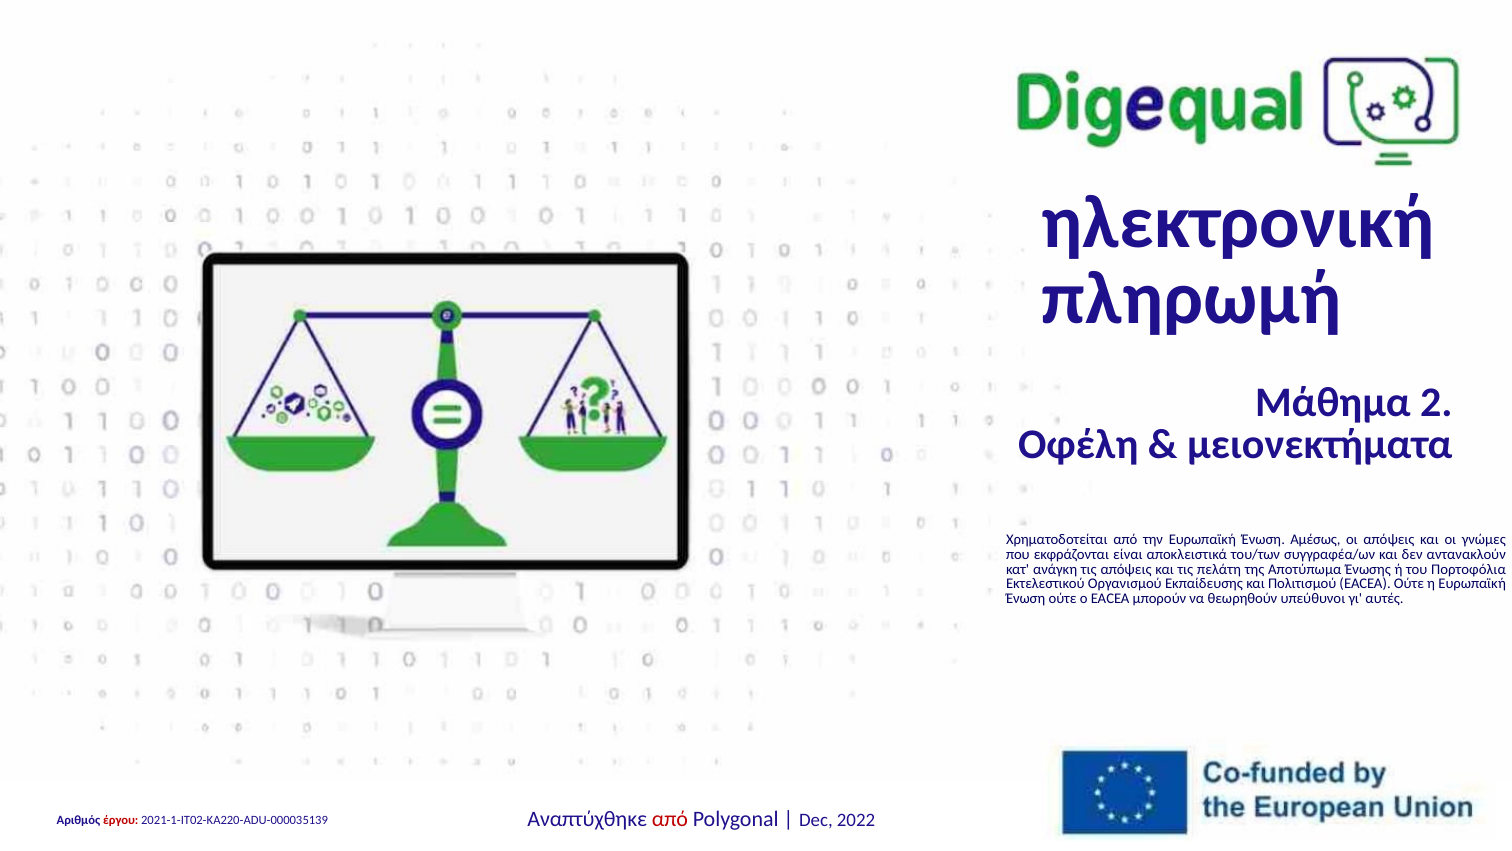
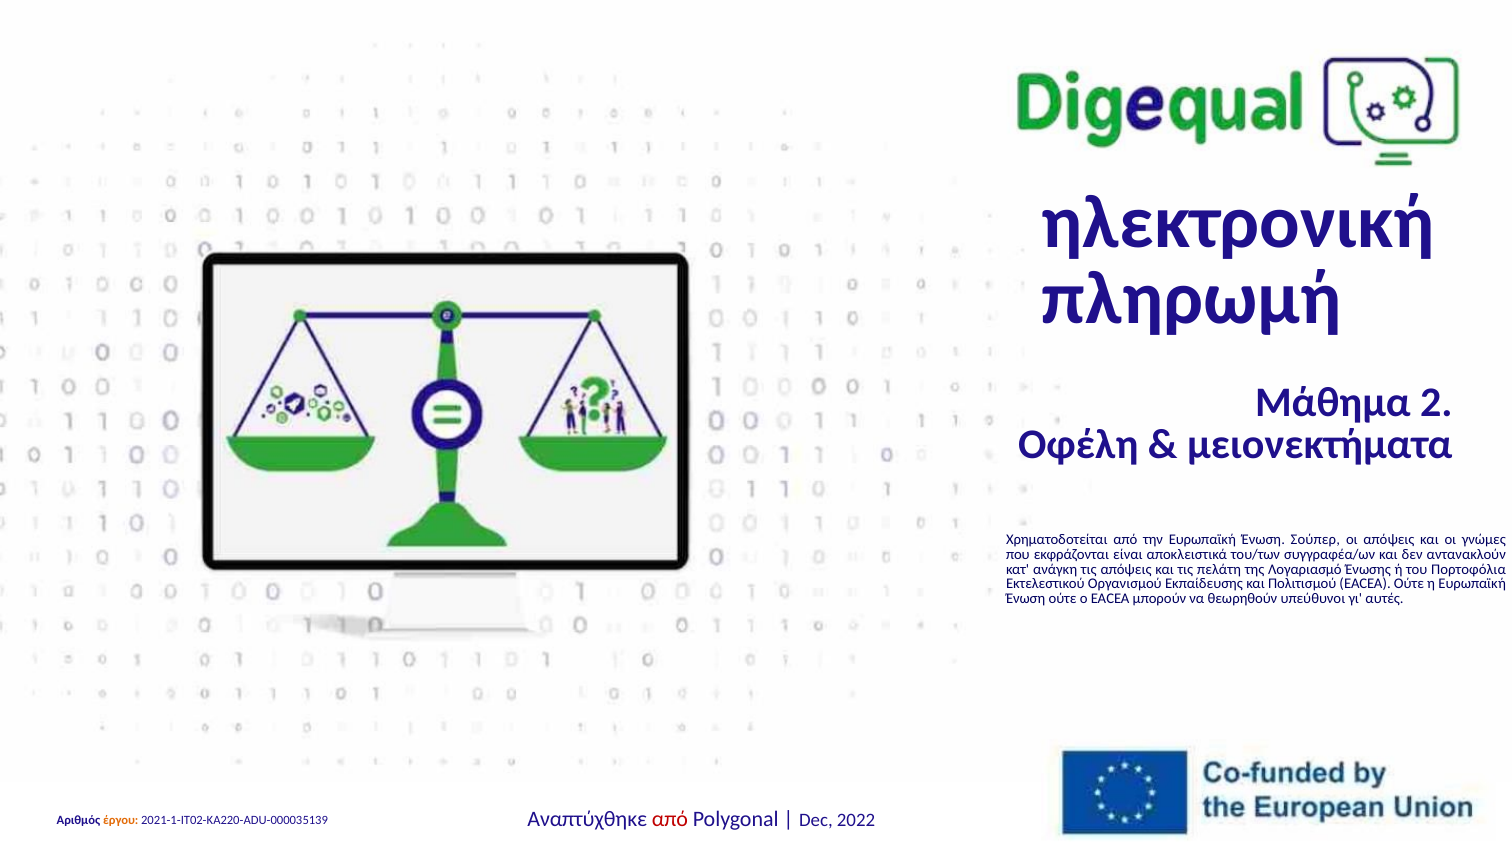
Αμέσως: Αμέσως -> Σούπερ
Αποτύπωμα: Αποτύπωμα -> Λογαριασμό
έργου colour: red -> orange
